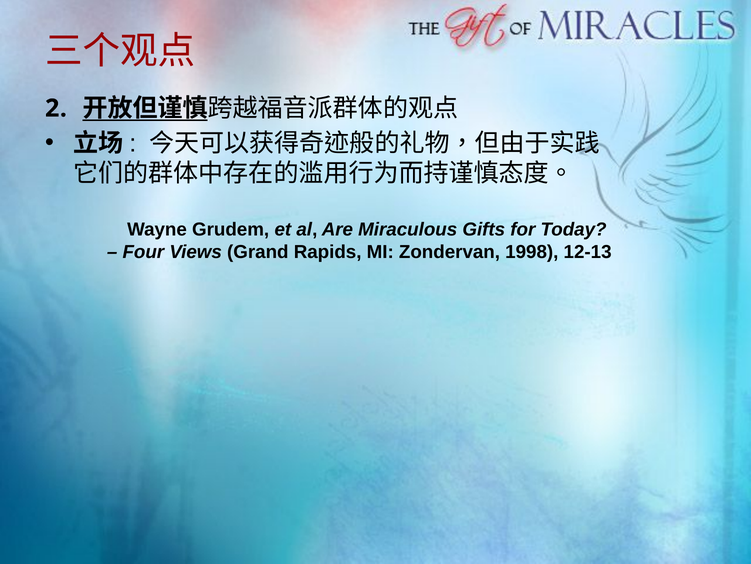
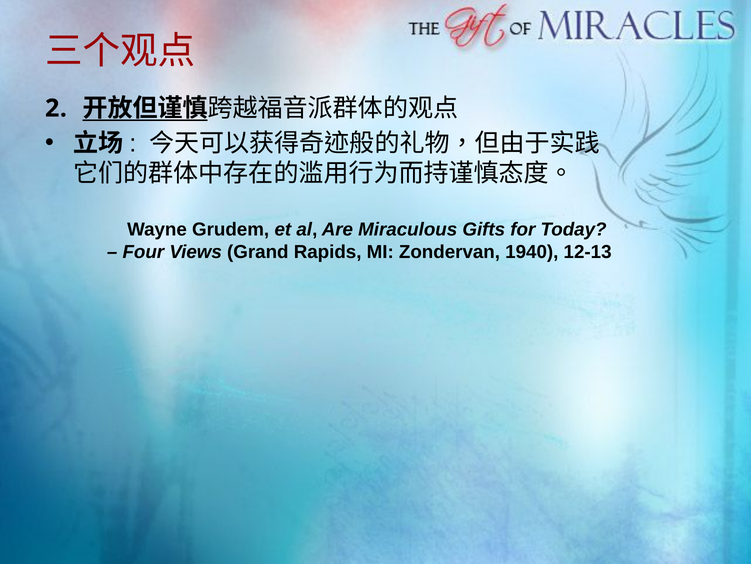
1998: 1998 -> 1940
